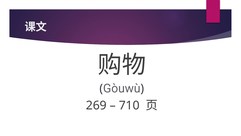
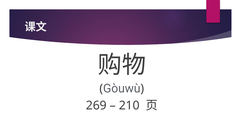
710: 710 -> 210
